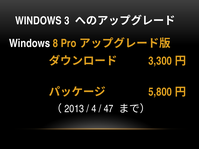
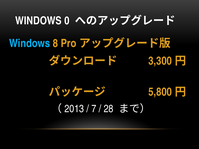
3: 3 -> 0
Windows at (30, 43) colour: white -> light blue
4: 4 -> 7
47: 47 -> 28
